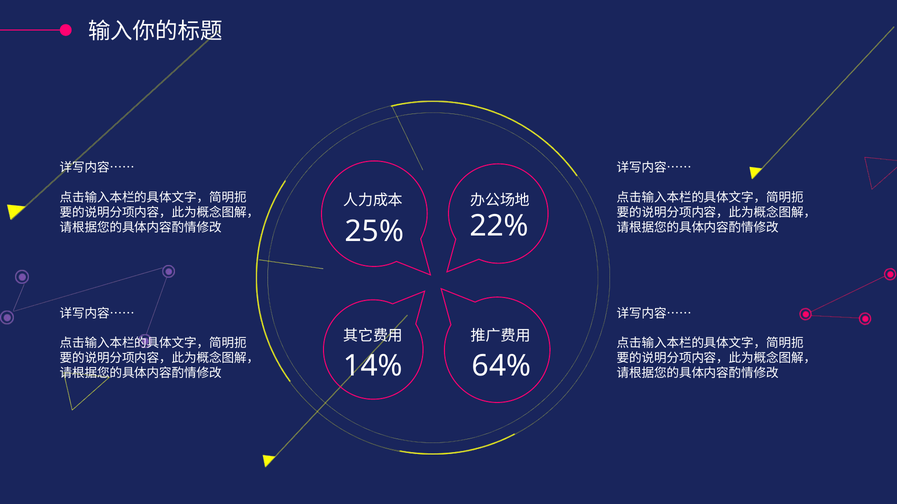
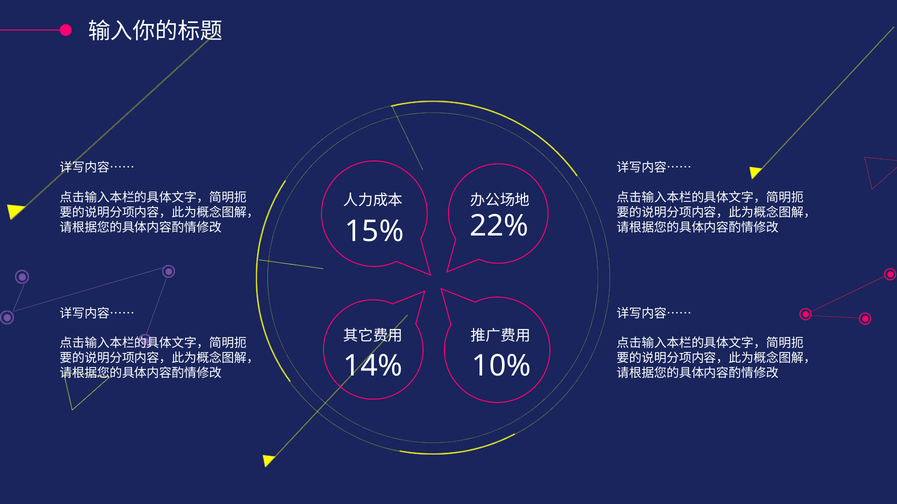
25%: 25% -> 15%
64%: 64% -> 10%
